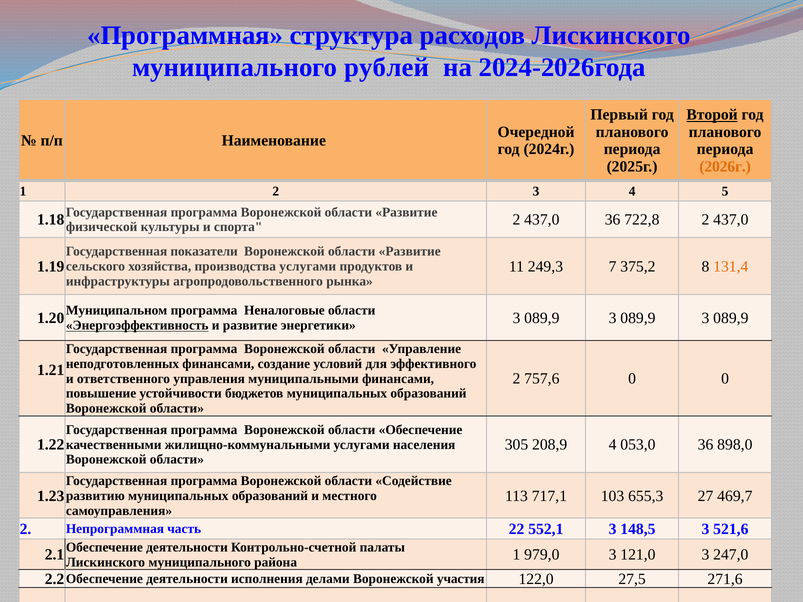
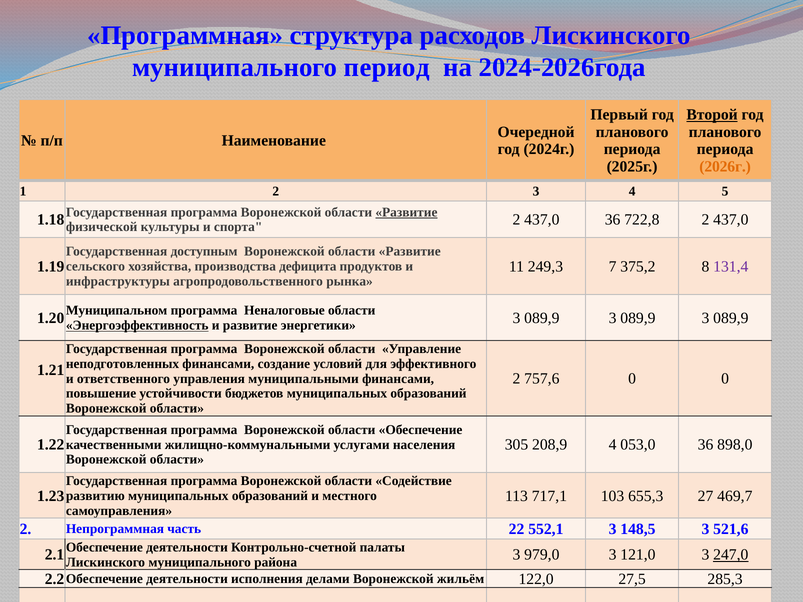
рублей: рублей -> период
Развитие at (406, 212) underline: none -> present
показатели: показатели -> доступным
131,4 colour: orange -> purple
производства услугами: услугами -> дефицита
района 1: 1 -> 3
247,0 underline: none -> present
участия: участия -> жильём
271,6: 271,6 -> 285,3
